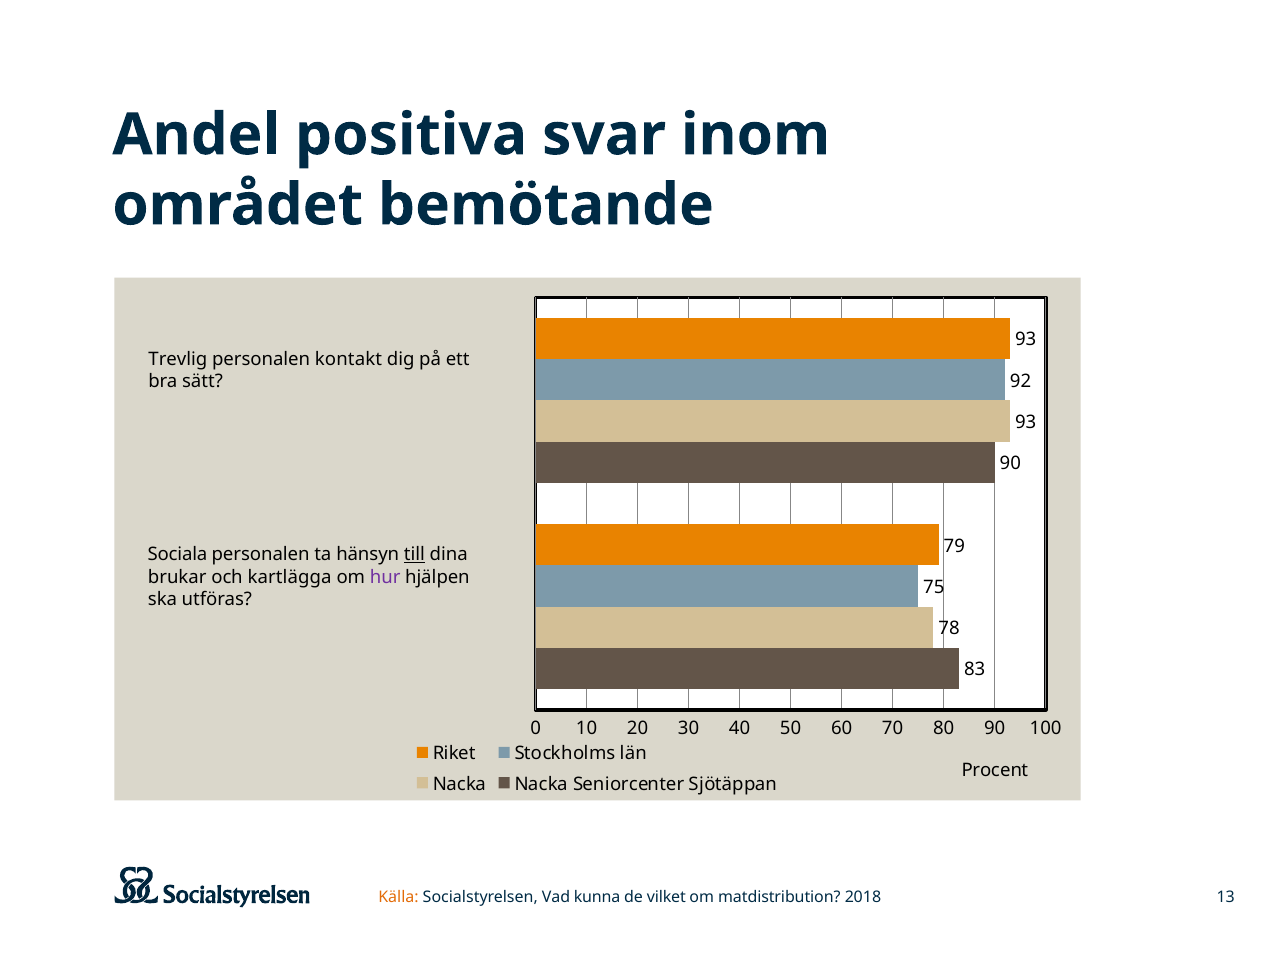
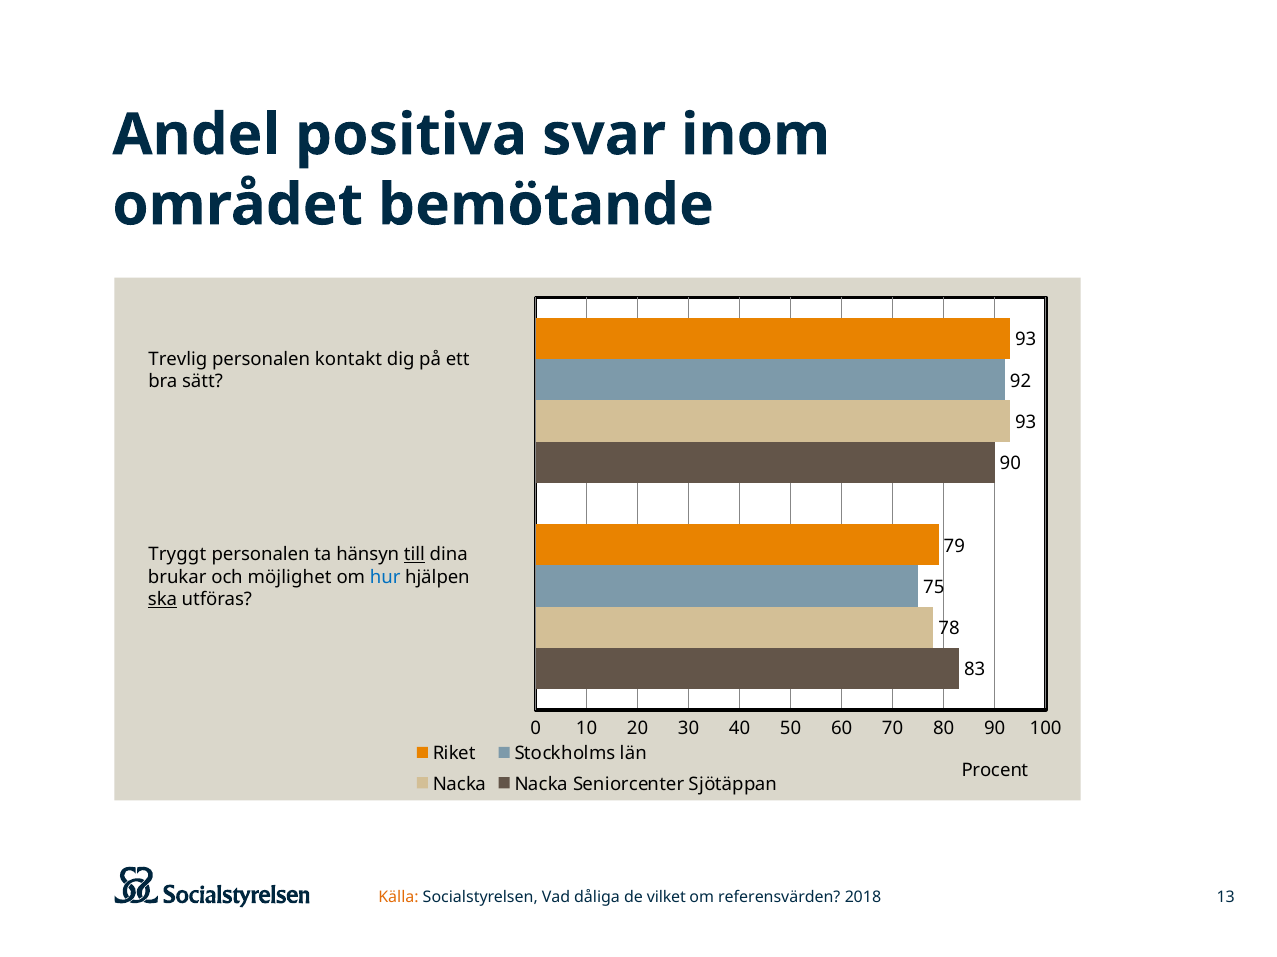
Sociala: Sociala -> Tryggt
kartlägga: kartlägga -> möjlighet
hur colour: purple -> blue
ska underline: none -> present
kunna: kunna -> dåliga
matdistribution: matdistribution -> referensvärden
